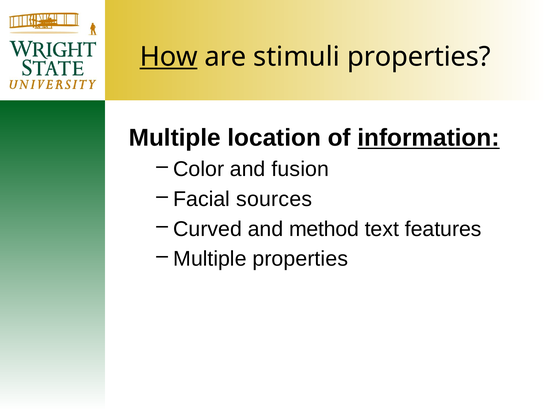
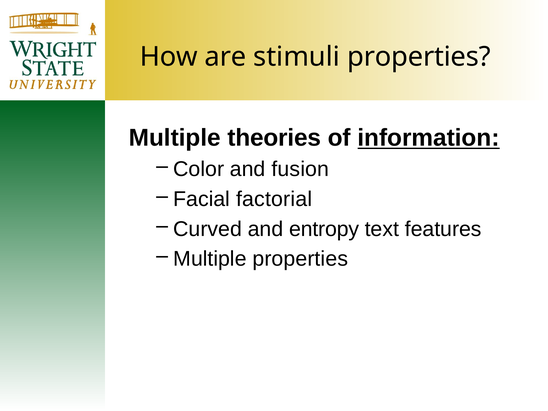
How underline: present -> none
location: location -> theories
sources: sources -> factorial
method: method -> entropy
